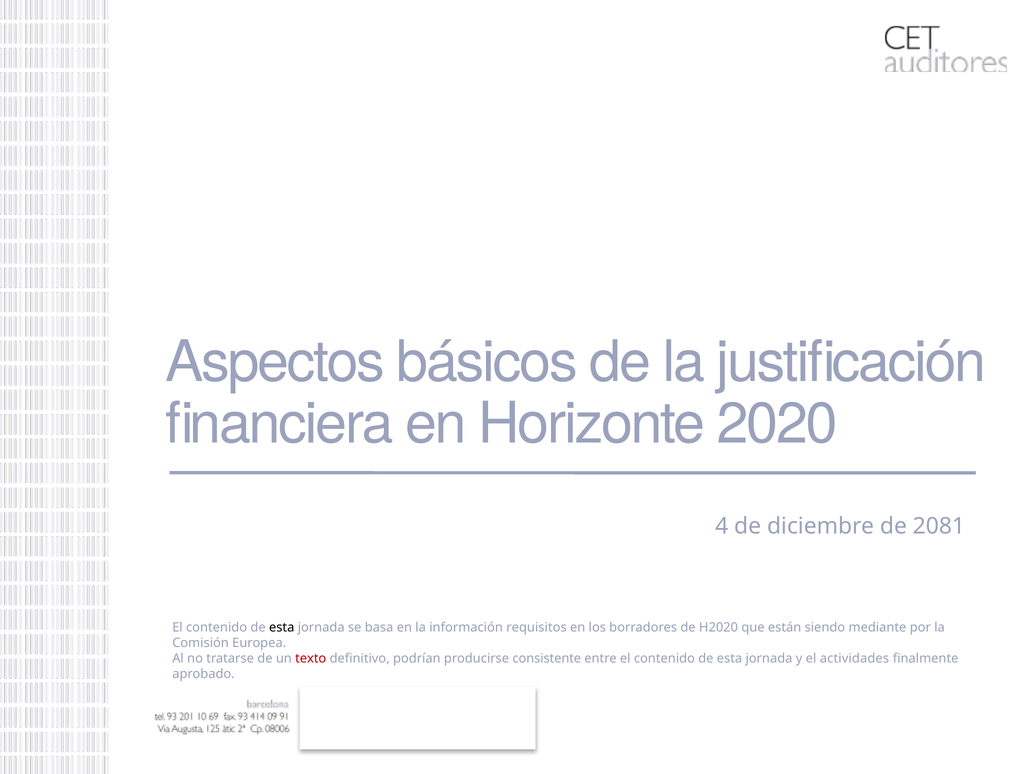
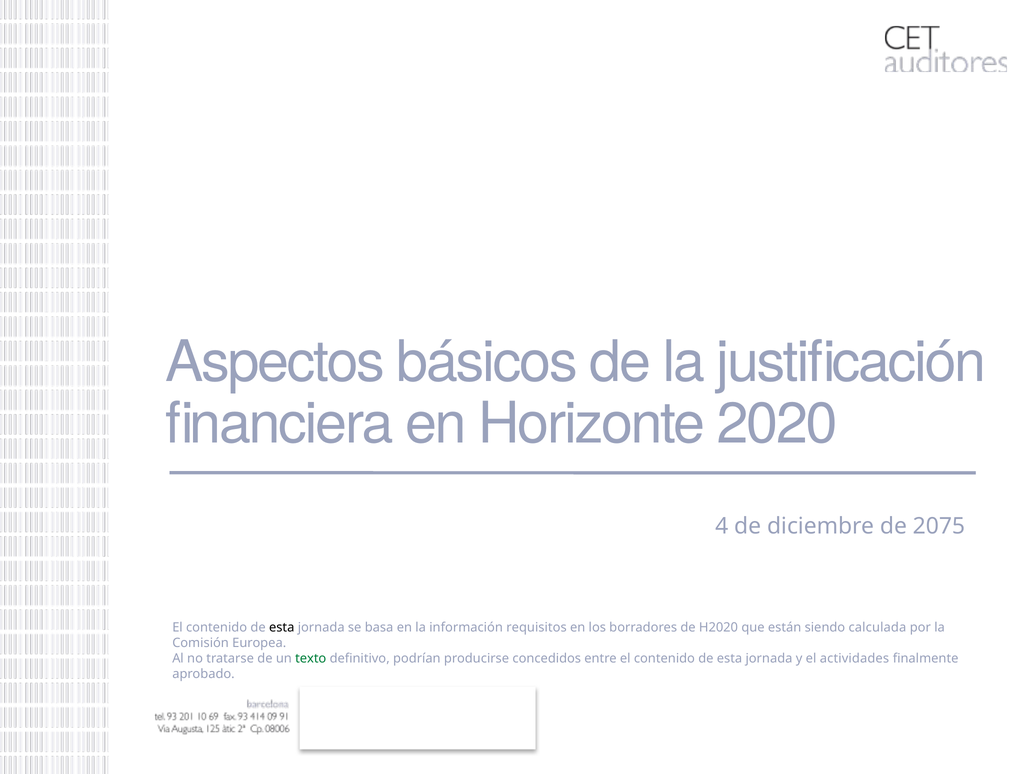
2081: 2081 -> 2075
mediante: mediante -> calculada
texto colour: red -> green
consistente: consistente -> concedidos
